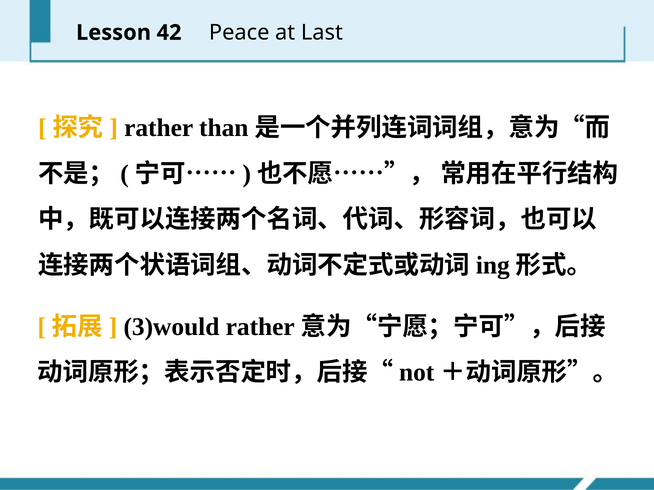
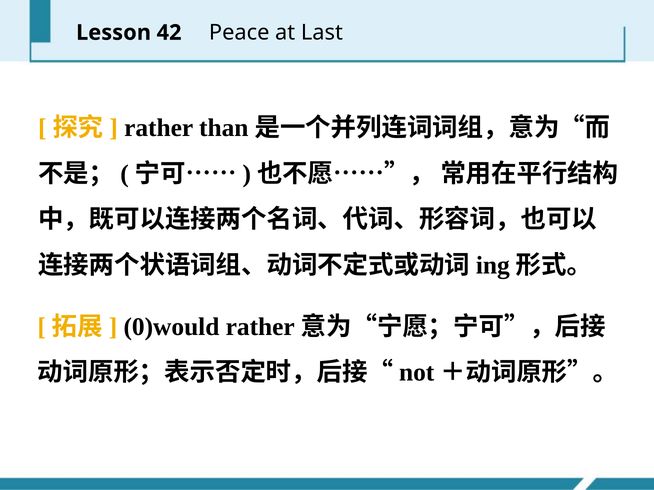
3)would: 3)would -> 0)would
